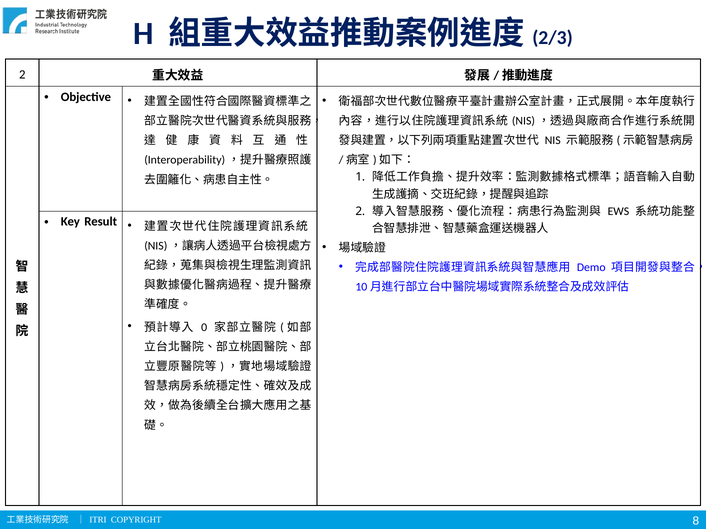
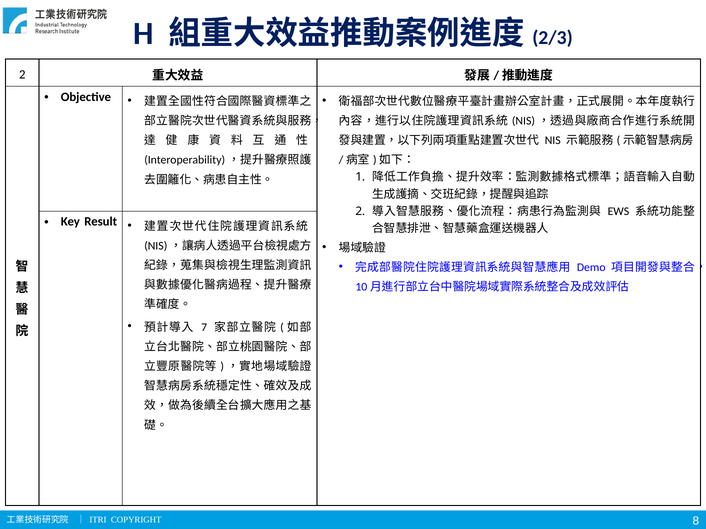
0: 0 -> 7
